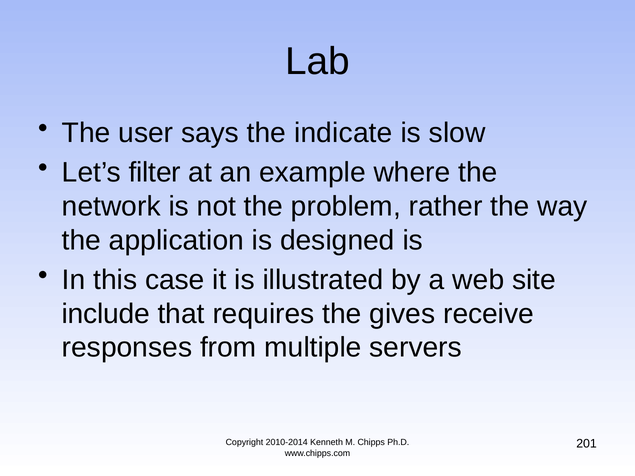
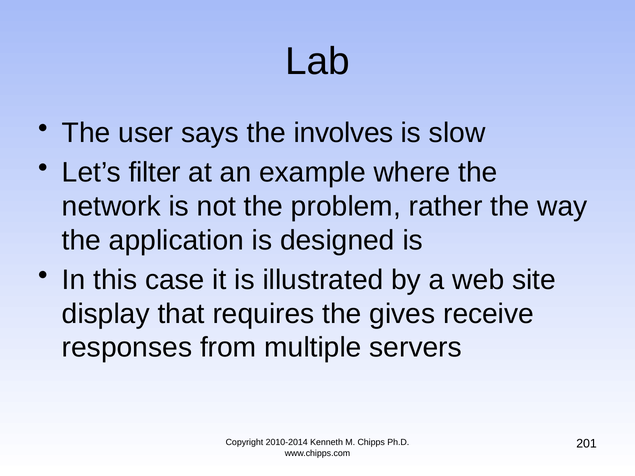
indicate: indicate -> involves
include: include -> display
